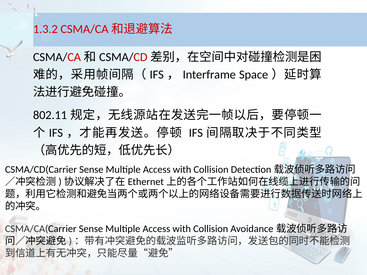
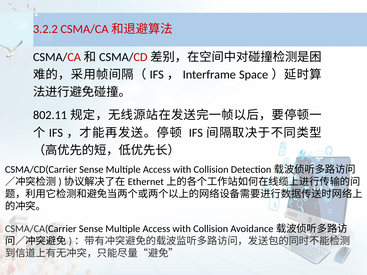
1.3.2: 1.3.2 -> 3.2.2
